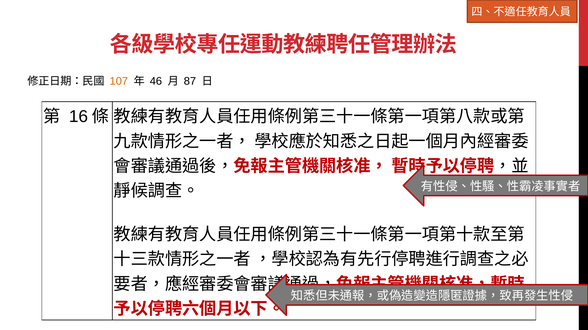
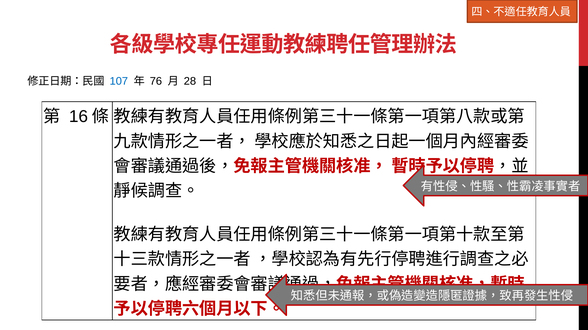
107 colour: orange -> blue
46: 46 -> 76
87: 87 -> 28
